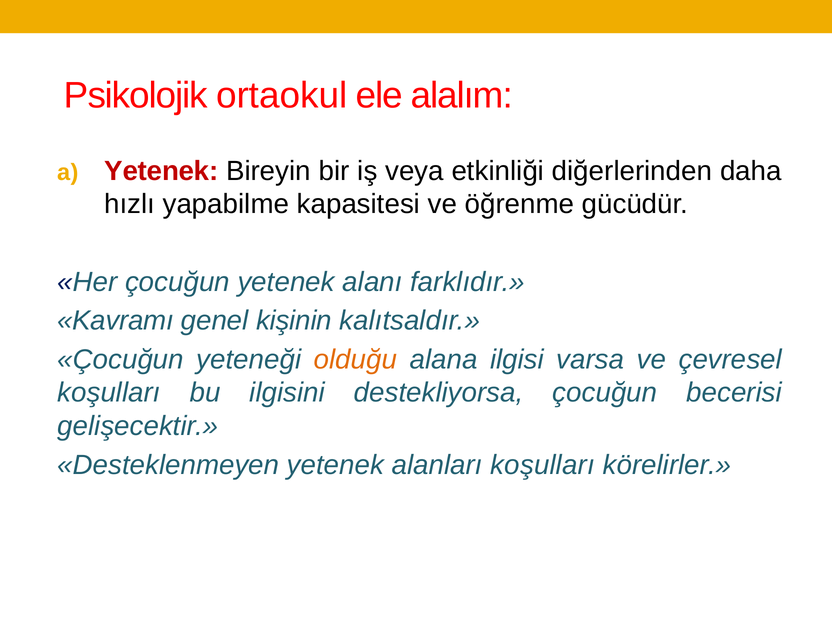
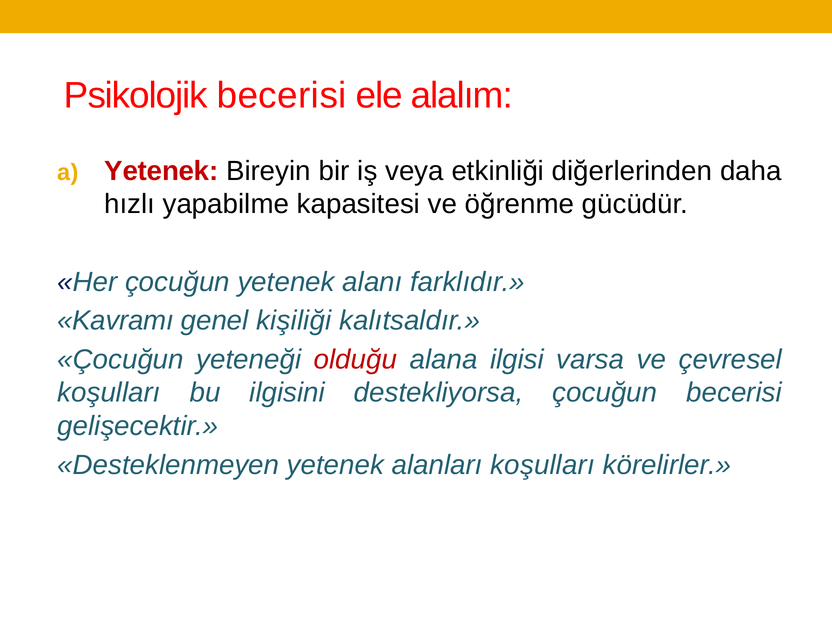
Psikolojik ortaokul: ortaokul -> becerisi
kişinin: kişinin -> kişiliği
olduğu colour: orange -> red
